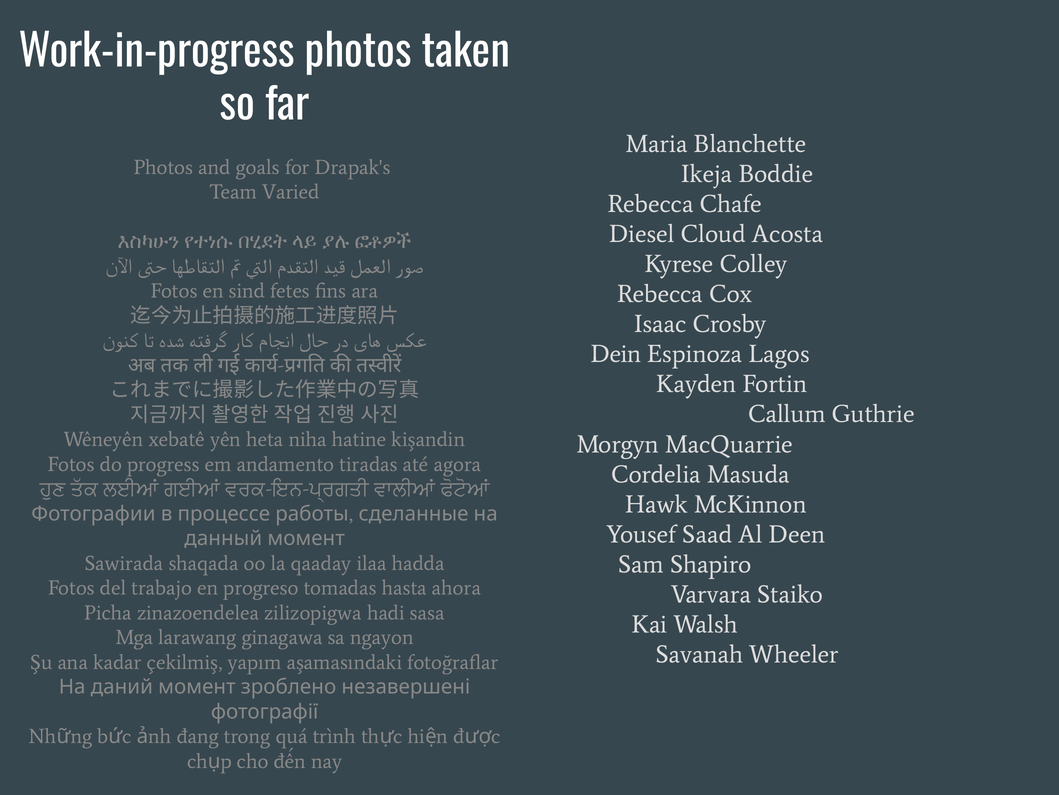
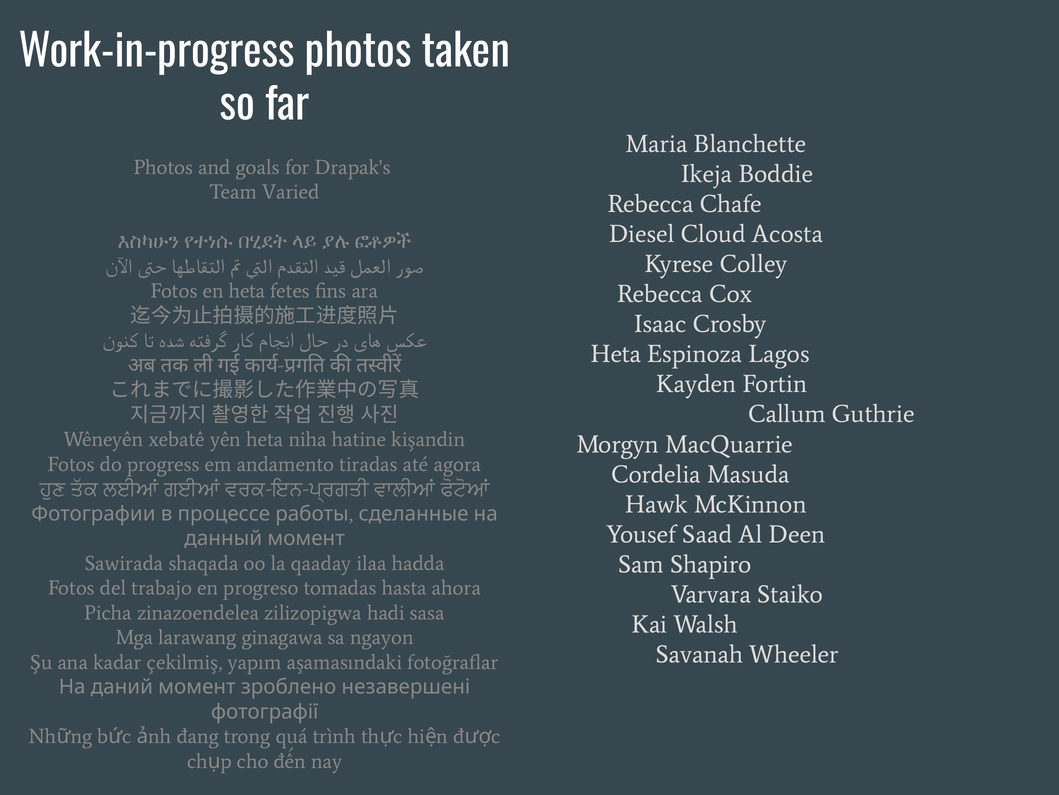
en sind: sind -> heta
Dein at (616, 354): Dein -> Heta
